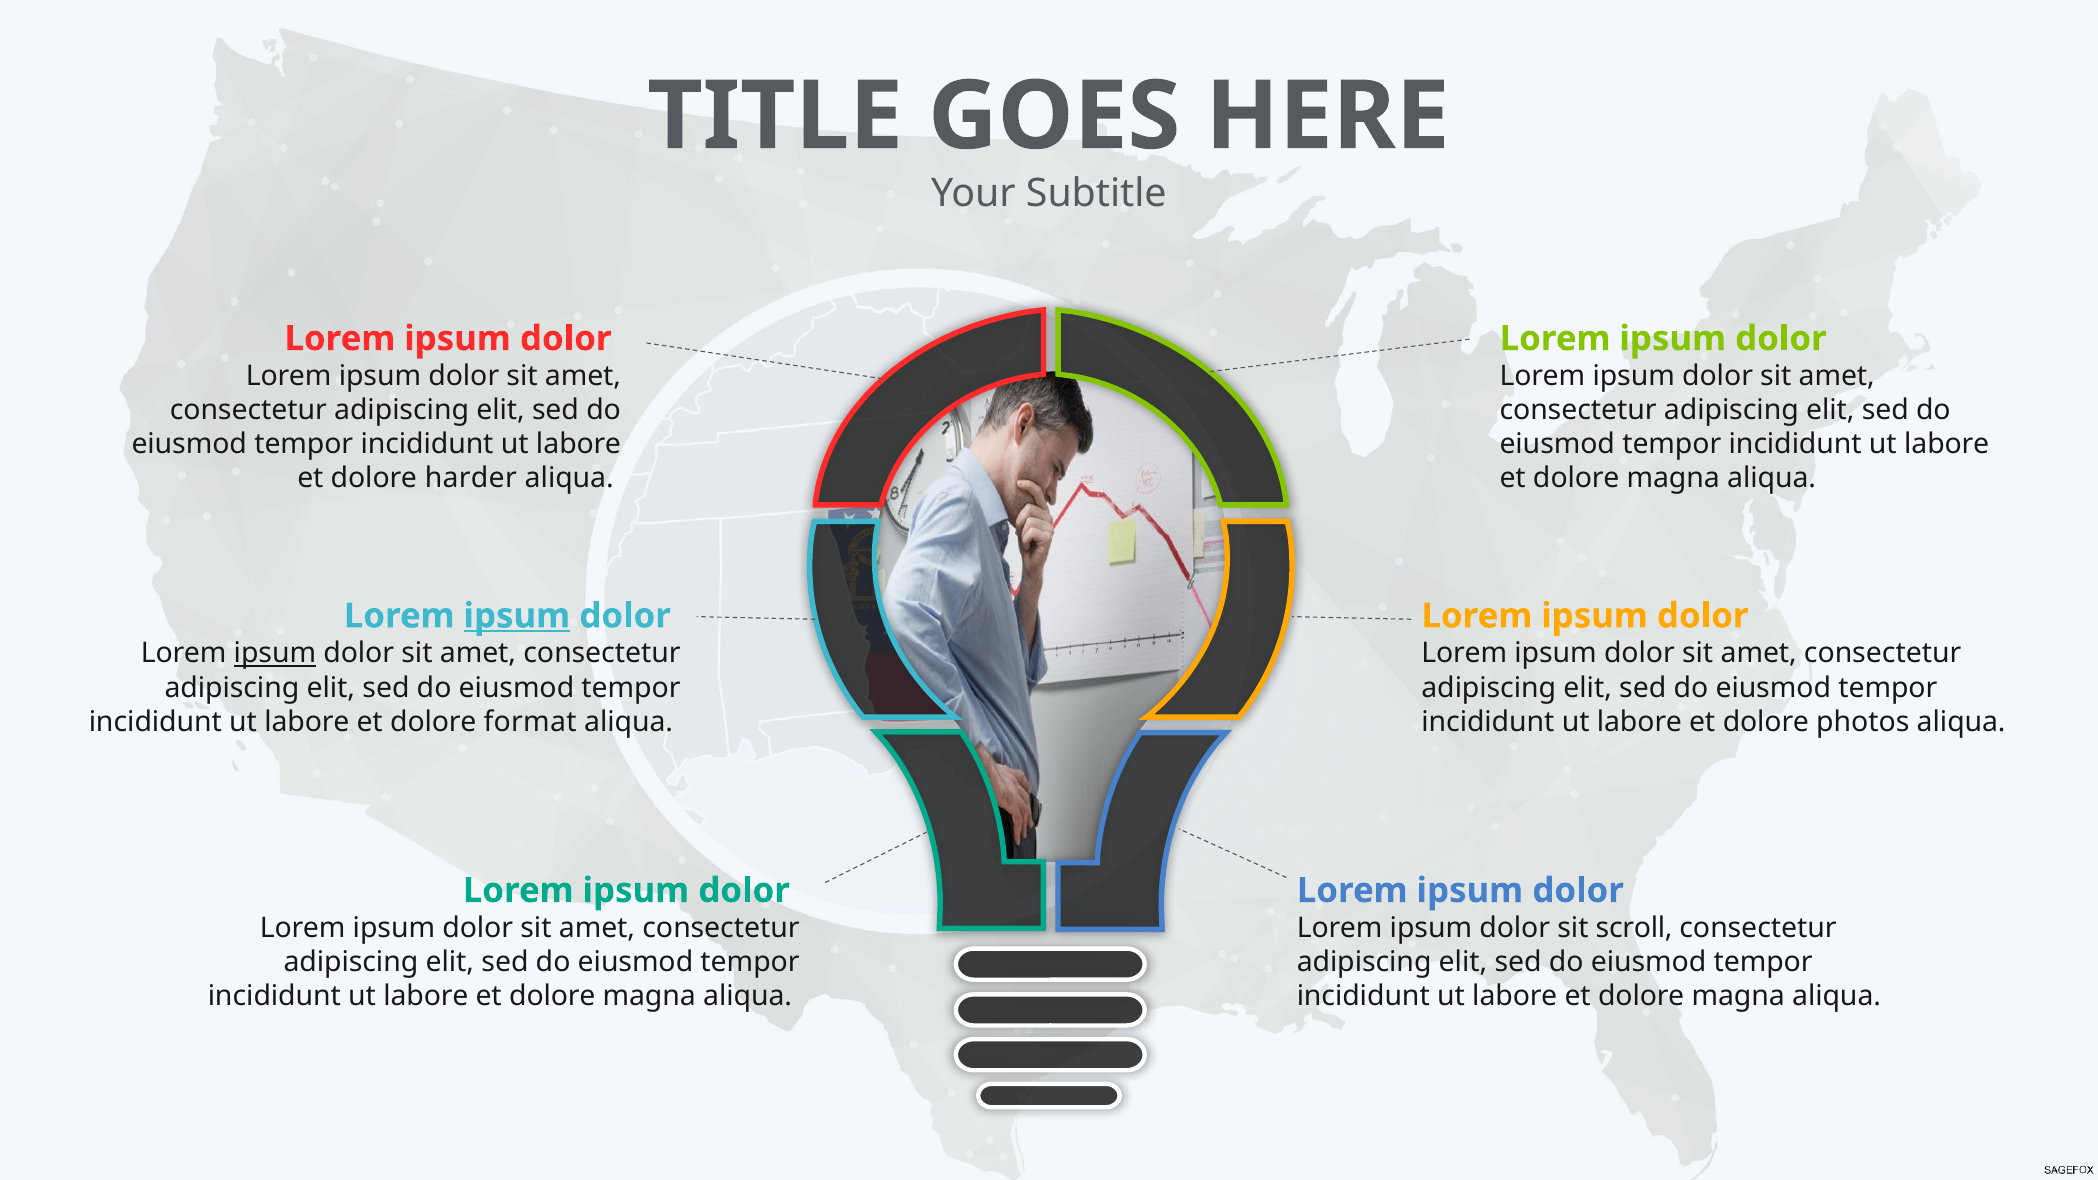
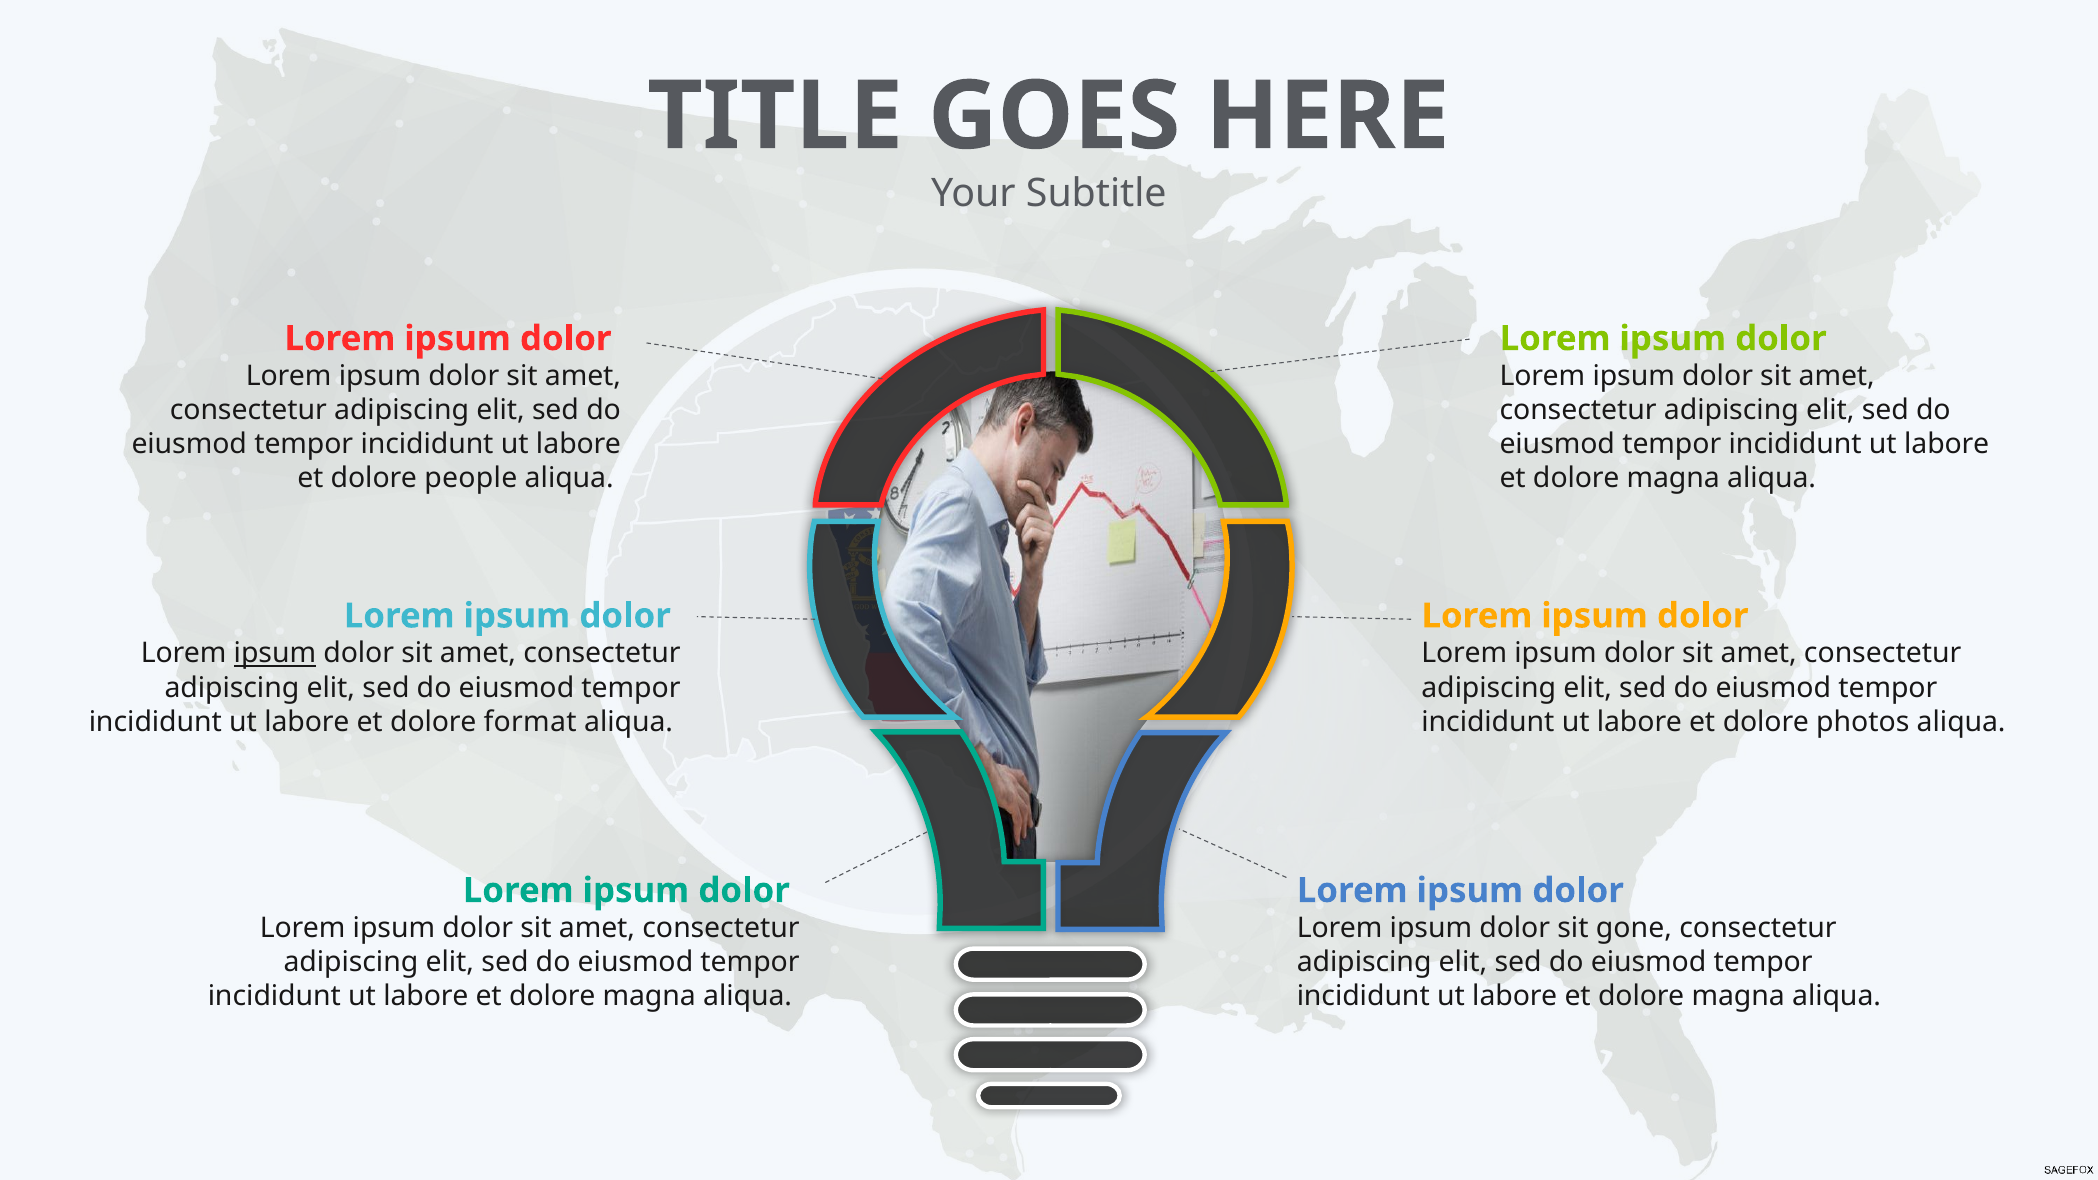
harder: harder -> people
ipsum at (517, 616) underline: present -> none
scroll: scroll -> gone
